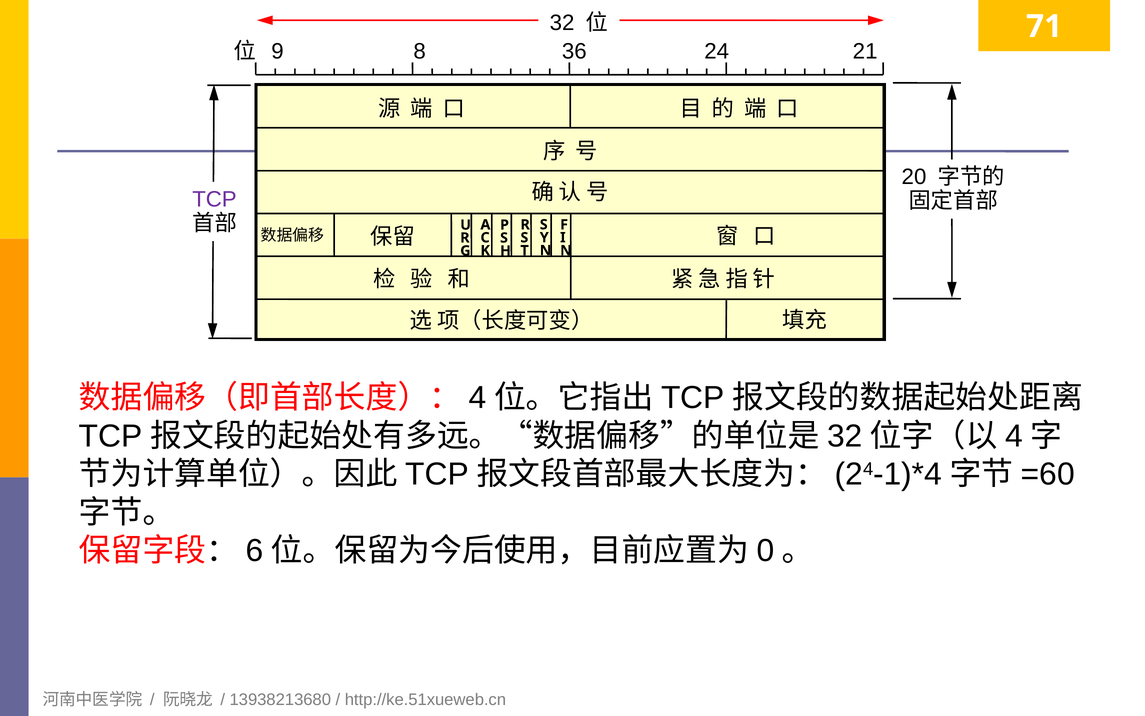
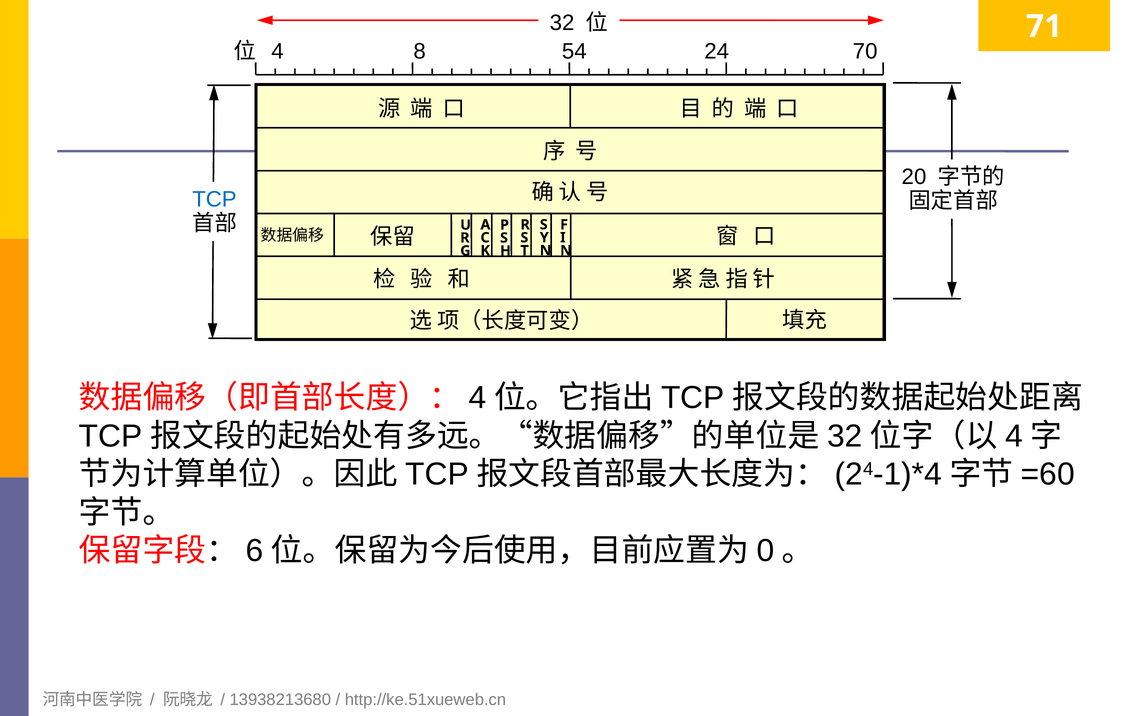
9: 9 -> 4
36: 36 -> 54
21: 21 -> 70
TCP colour: purple -> blue
